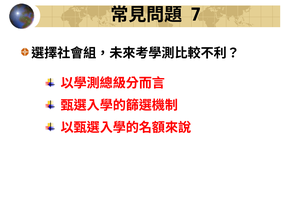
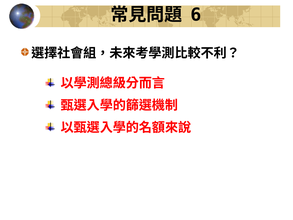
7: 7 -> 6
